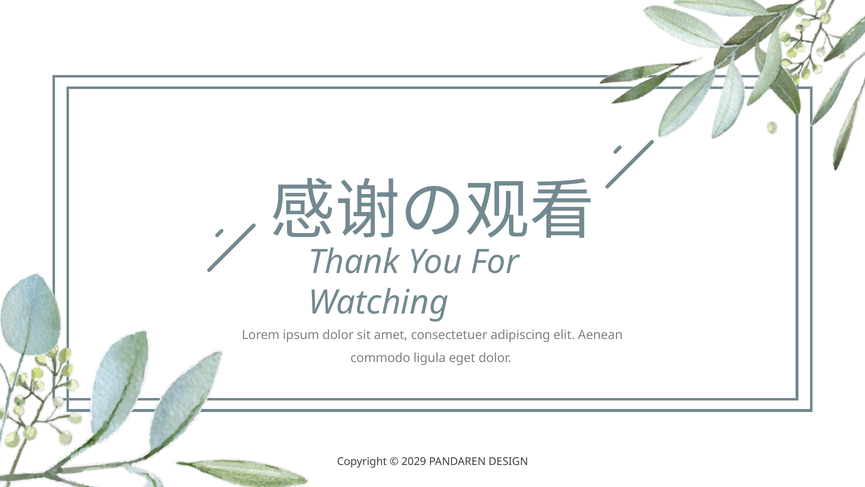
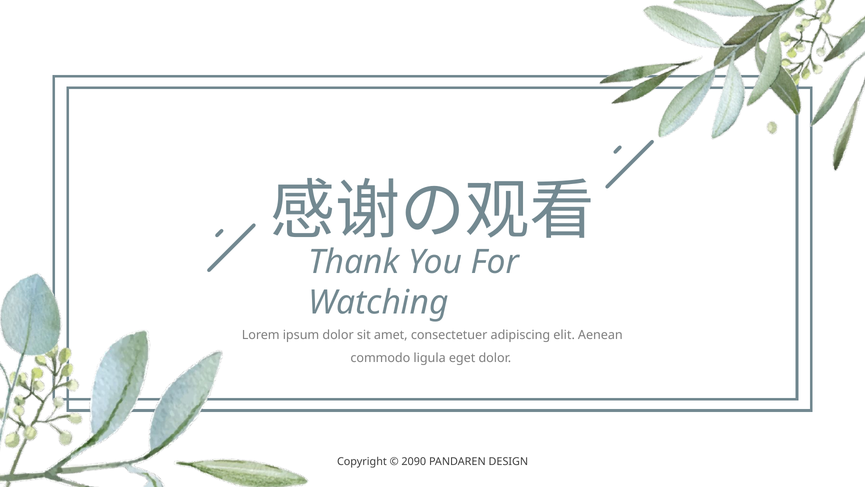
2029: 2029 -> 2090
